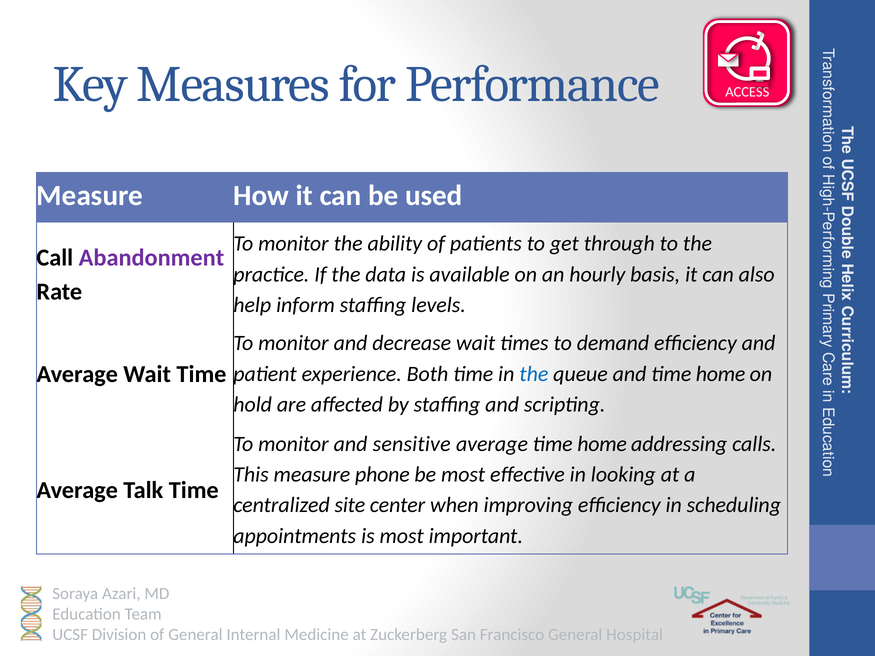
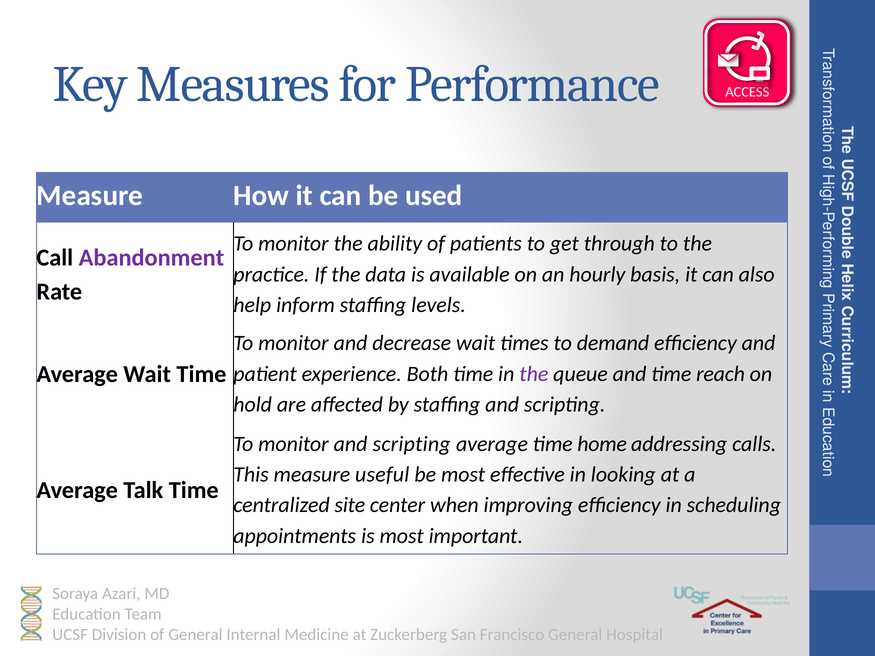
the at (534, 374) colour: blue -> purple
and time home: home -> reach
monitor and sensitive: sensitive -> scripting
phone: phone -> useful
